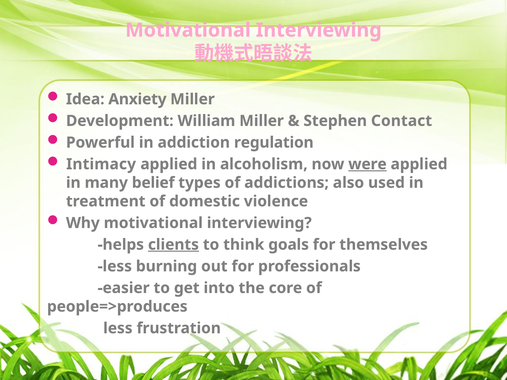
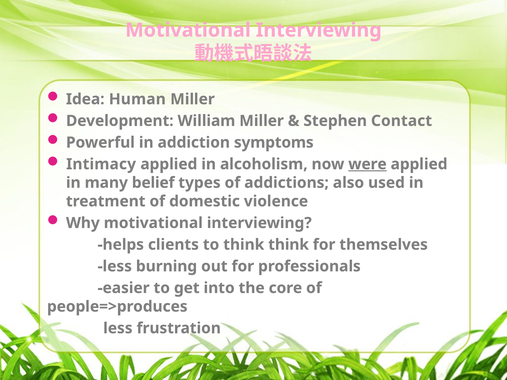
Anxiety: Anxiety -> Human
regulation: regulation -> symptoms
clients underline: present -> none
think goals: goals -> think
